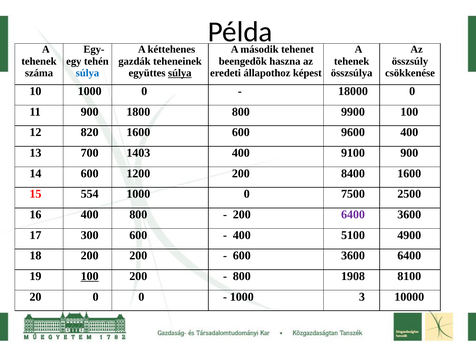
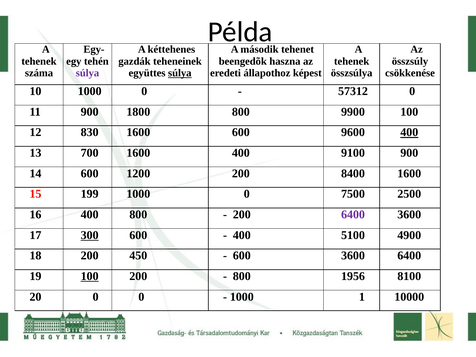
súlya at (87, 73) colour: blue -> purple
18000: 18000 -> 57312
820: 820 -> 830
400 at (409, 132) underline: none -> present
700 1403: 1403 -> 1600
554: 554 -> 199
300 underline: none -> present
200 200: 200 -> 450
1908: 1908 -> 1956
3: 3 -> 1
